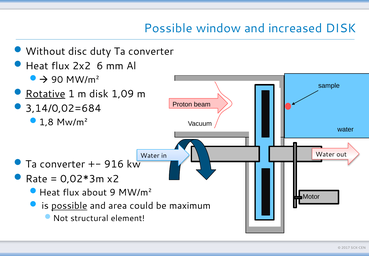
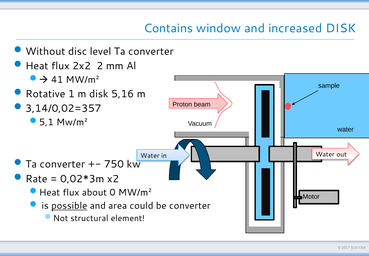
Possible at (168, 28): Possible -> Contains
duty: duty -> level
6: 6 -> 2
90: 90 -> 41
Rotative underline: present -> none
1,09: 1,09 -> 5,16
3,14/0,02=684: 3,14/0,02=684 -> 3,14/0,02=357
1,8: 1,8 -> 5,1
916: 916 -> 750
9: 9 -> 0
be maximum: maximum -> converter
